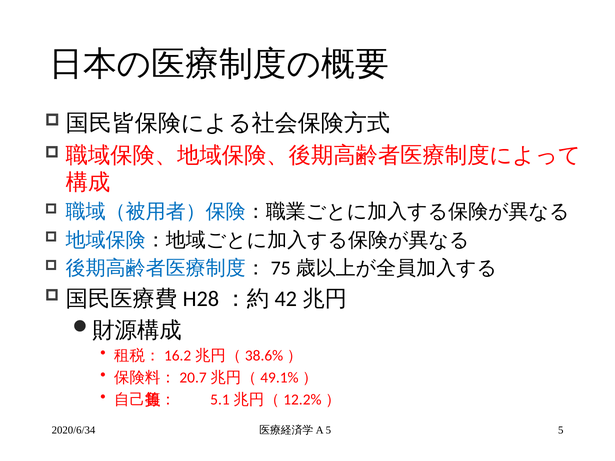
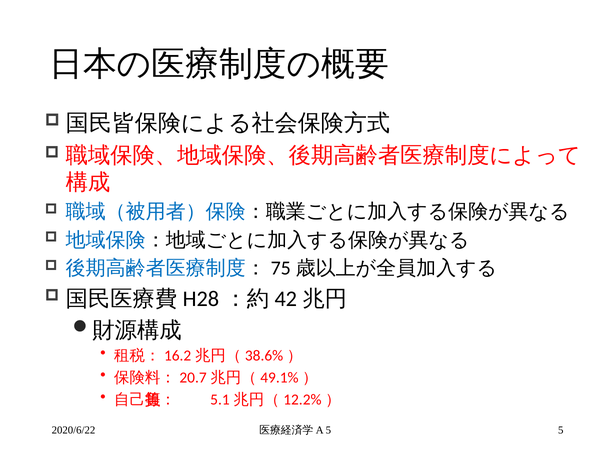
2020/6/34: 2020/6/34 -> 2020/6/22
